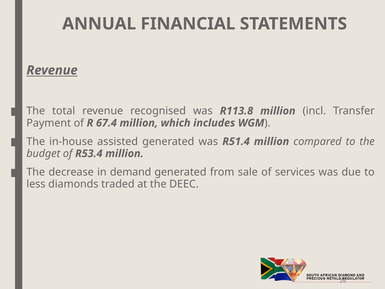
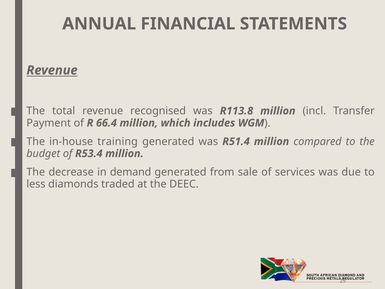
67.4: 67.4 -> 66.4
assisted: assisted -> training
